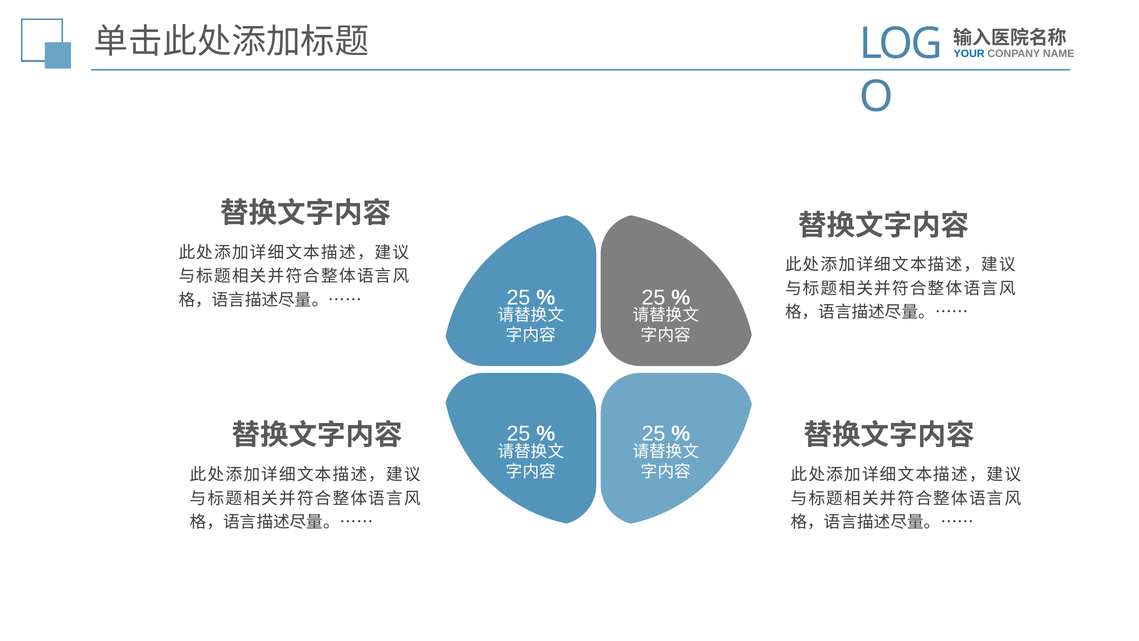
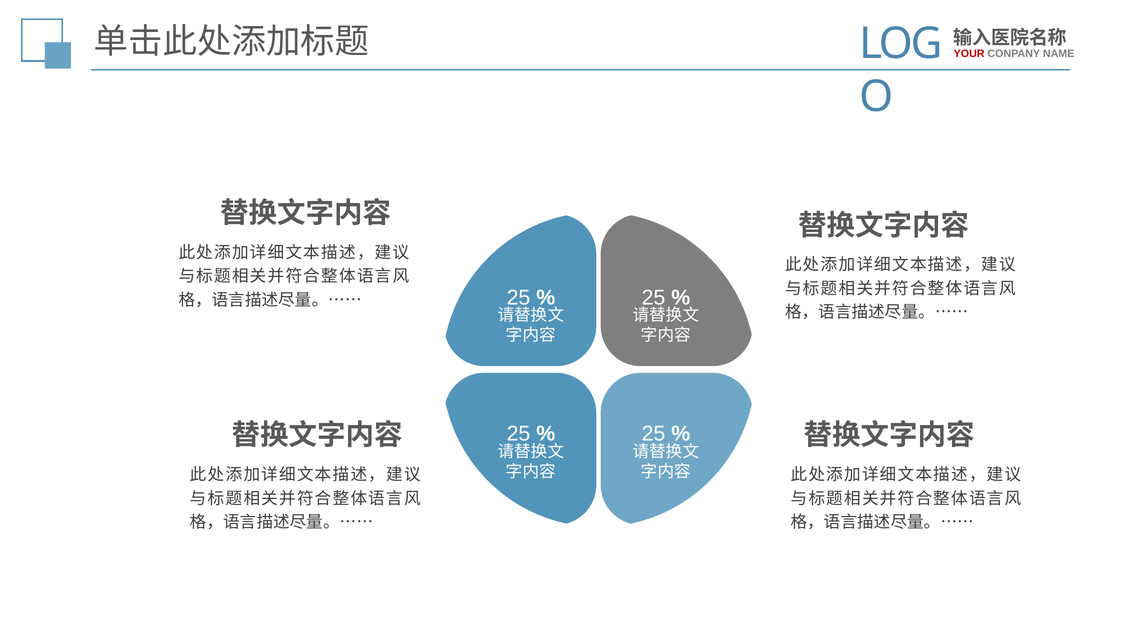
YOUR colour: blue -> red
